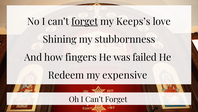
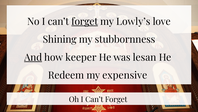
Keeps’s: Keeps’s -> Lowly’s
And underline: none -> present
fingers: fingers -> keeper
failed: failed -> lesan
